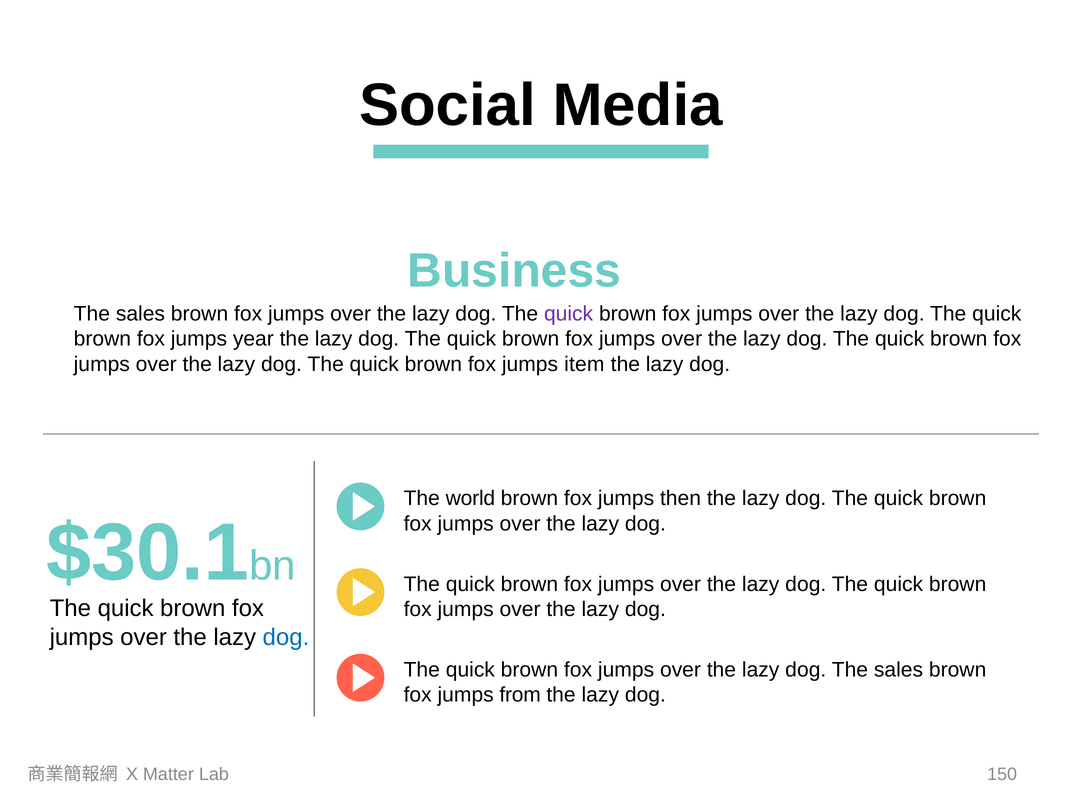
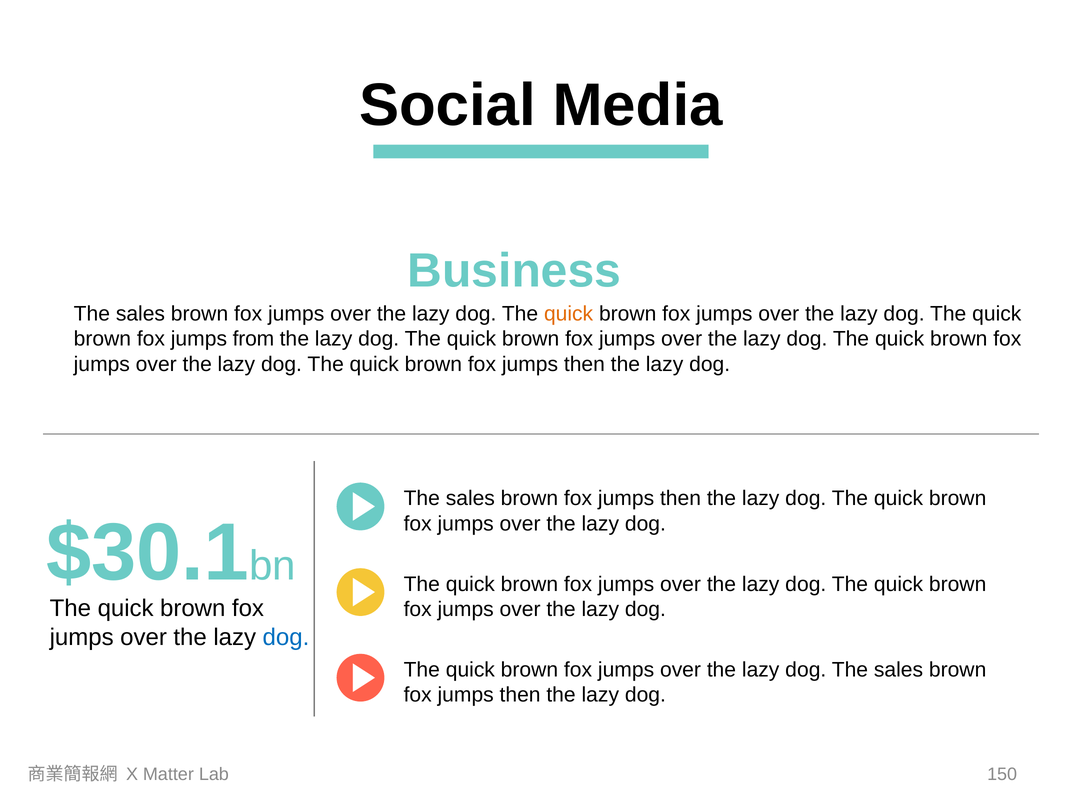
quick at (569, 314) colour: purple -> orange
year: year -> from
item at (584, 364): item -> then
world at (470, 499): world -> sales
from at (520, 695): from -> then
